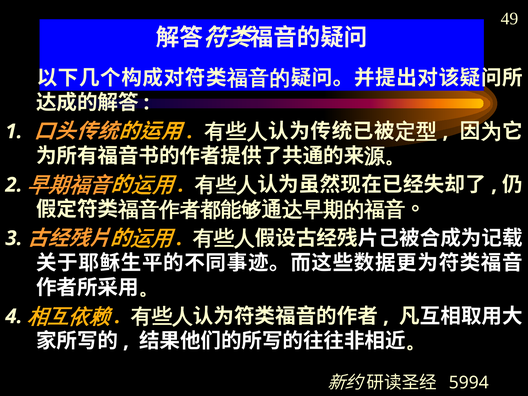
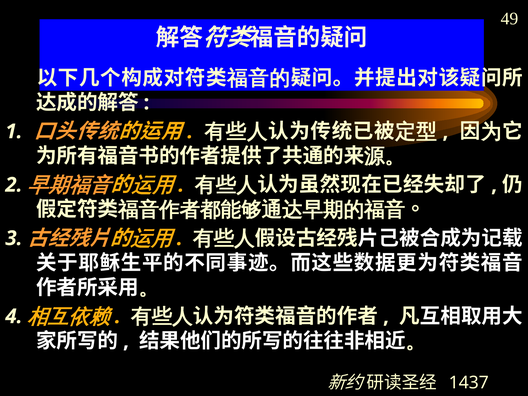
5994: 5994 -> 1437
